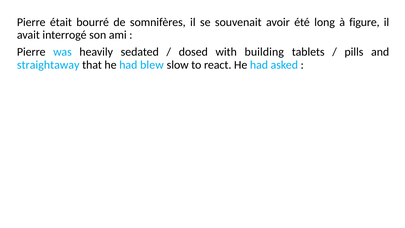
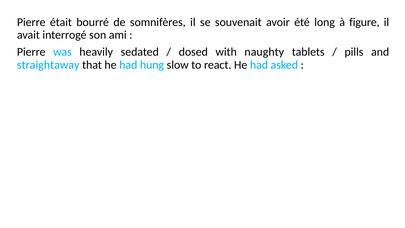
building: building -> naughty
blew: blew -> hung
